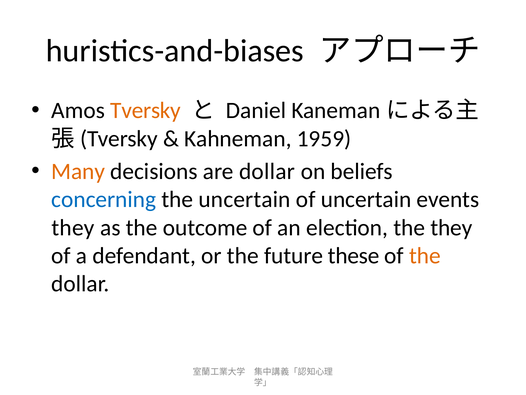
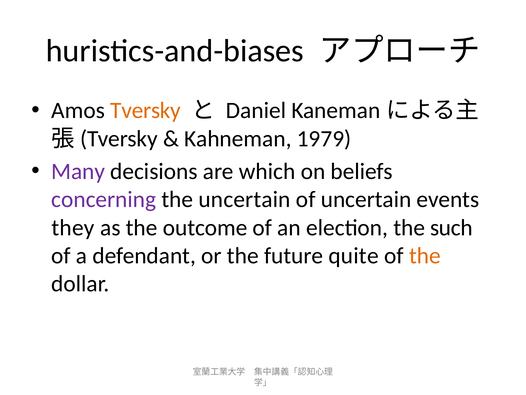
1959: 1959 -> 1979
Many colour: orange -> purple
are dollar: dollar -> which
concerning colour: blue -> purple
the they: they -> such
these: these -> quite
